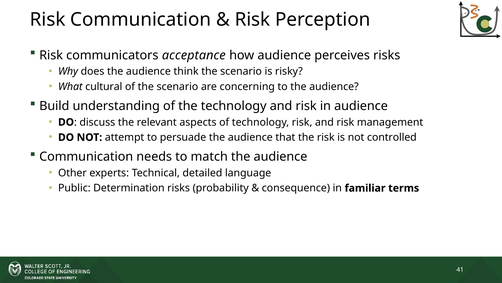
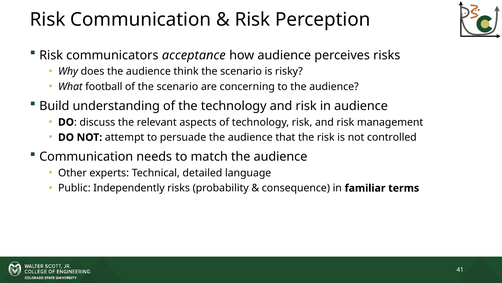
cultural: cultural -> football
Determination: Determination -> Independently
